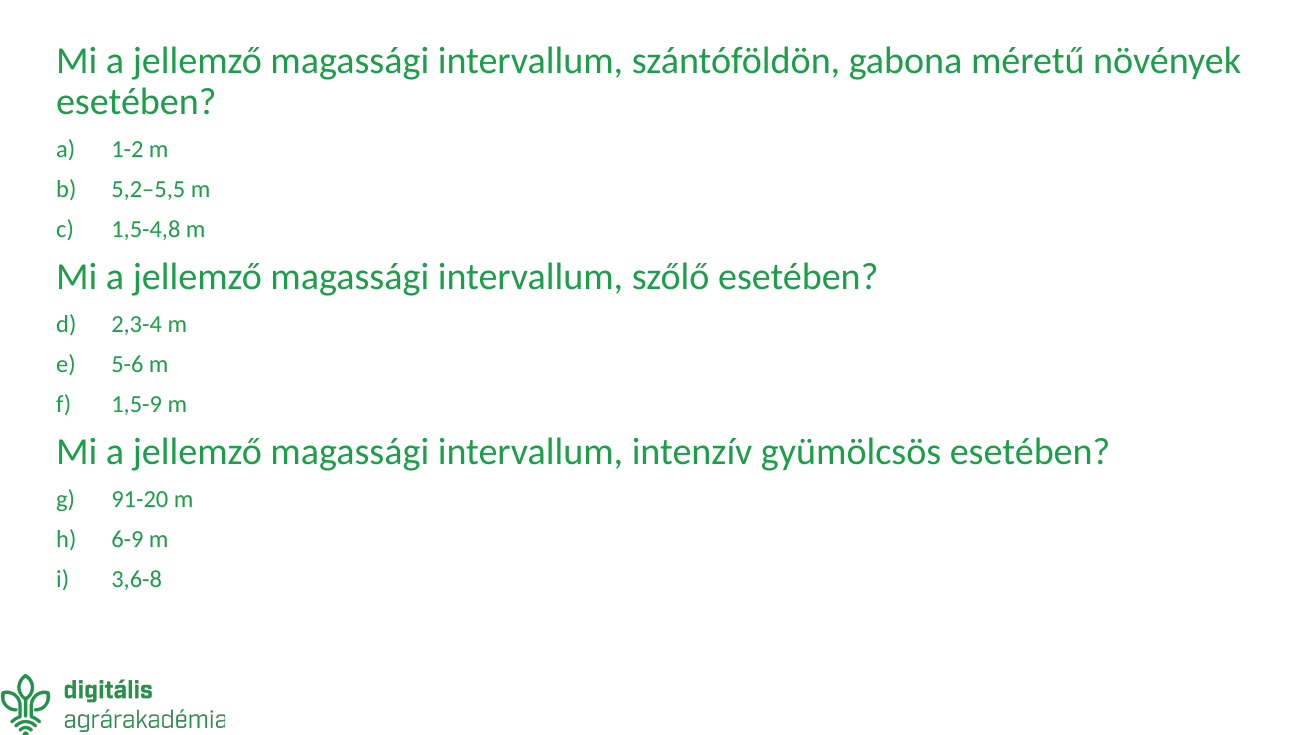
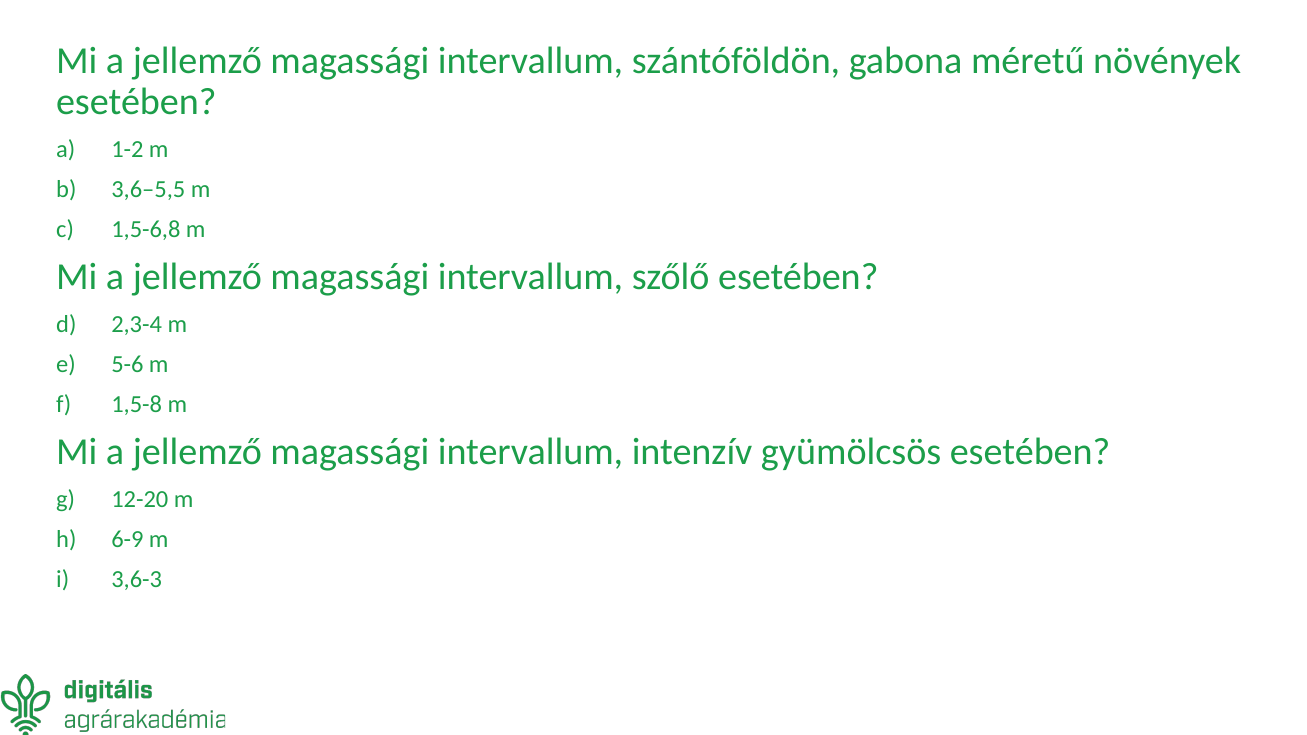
5,2–5,5: 5,2–5,5 -> 3,6–5,5
1,5-4,8: 1,5-4,8 -> 1,5-6,8
1,5-9: 1,5-9 -> 1,5-8
91-20: 91-20 -> 12-20
3,6-8: 3,6-8 -> 3,6-3
